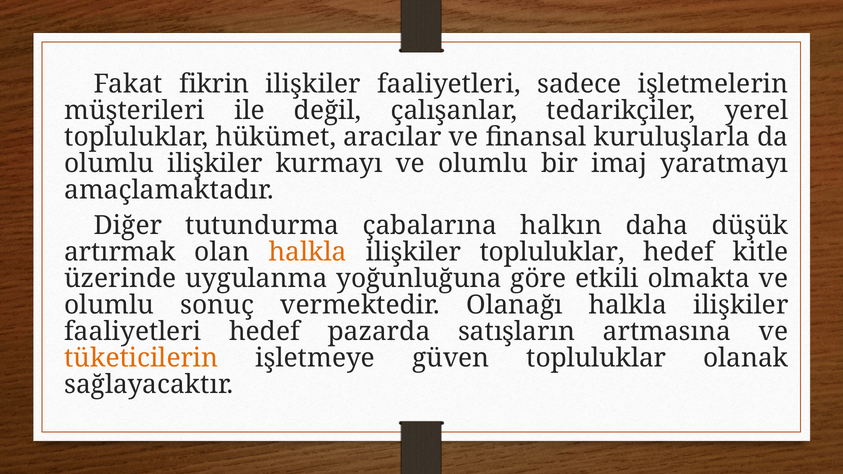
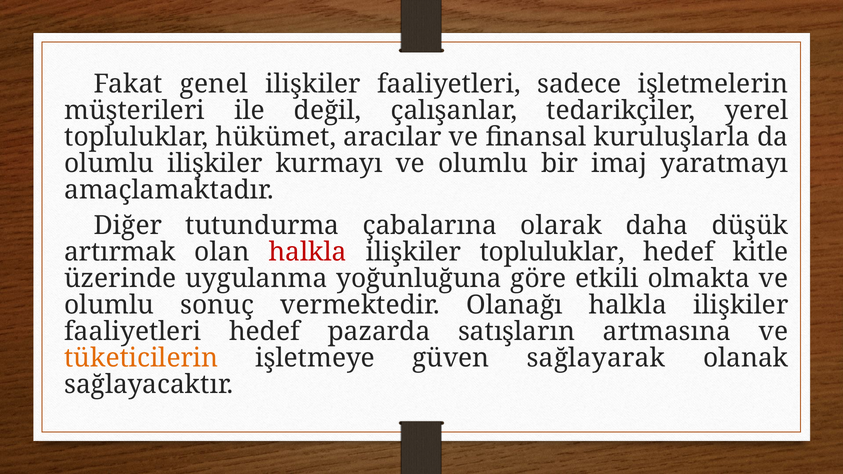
fikrin: fikrin -> genel
halkın: halkın -> olarak
halkla at (308, 252) colour: orange -> red
güven topluluklar: topluluklar -> sağlayarak
